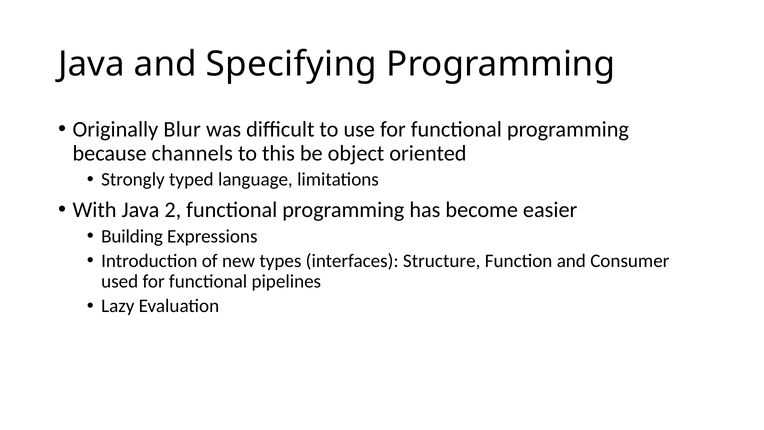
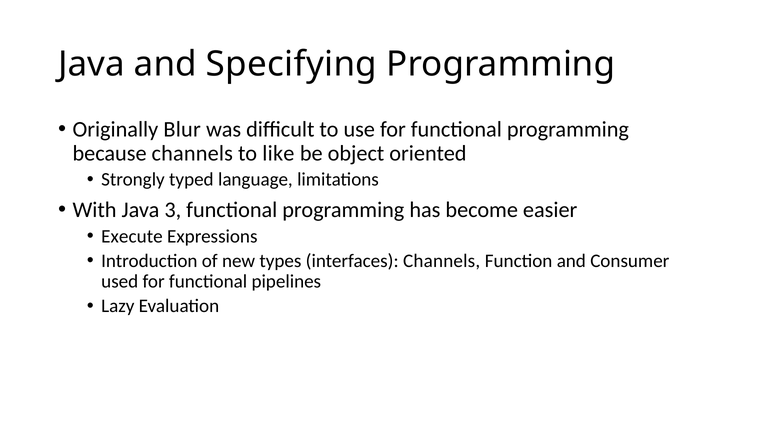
this: this -> like
2: 2 -> 3
Building: Building -> Execute
interfaces Structure: Structure -> Channels
